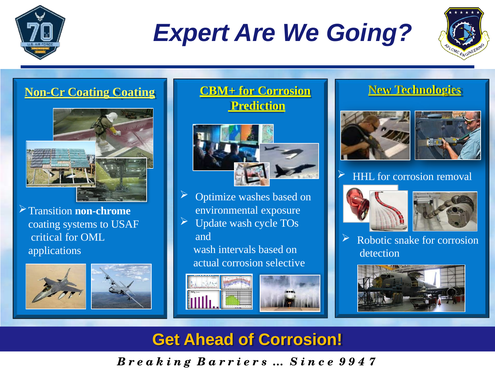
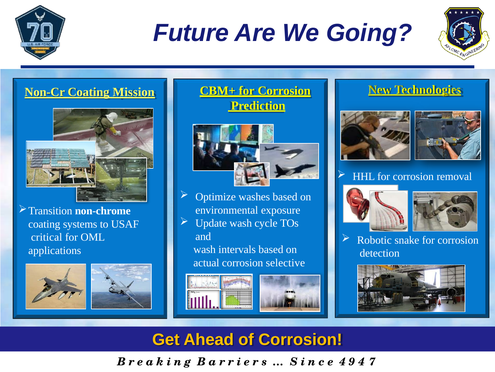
Expert: Expert -> Future
Coating Coating: Coating -> Mission
e 9: 9 -> 4
